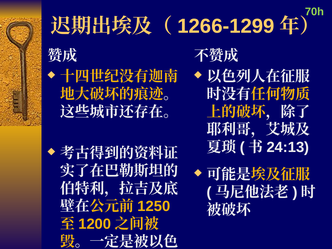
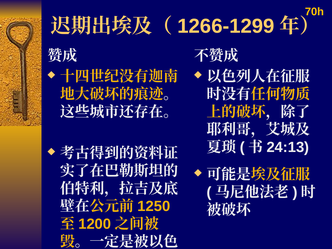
70h colour: light green -> yellow
